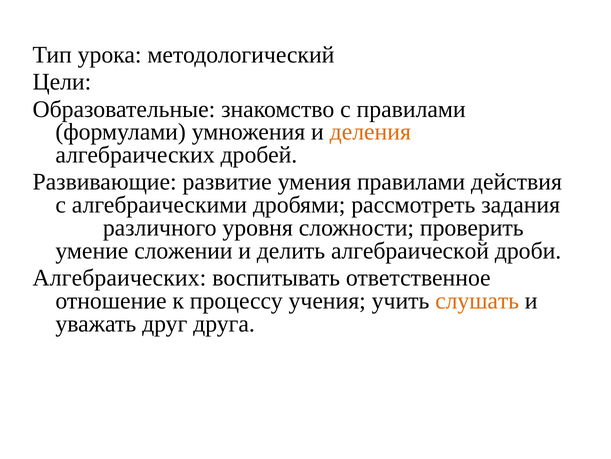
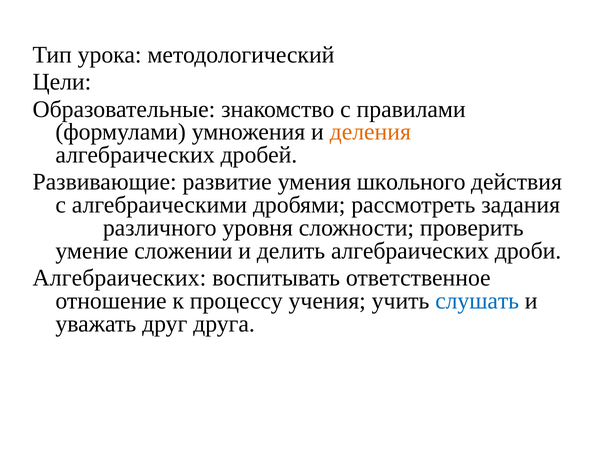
умения правилами: правилами -> школьного
делить алгебраической: алгебраической -> алгебраических
слушать colour: orange -> blue
